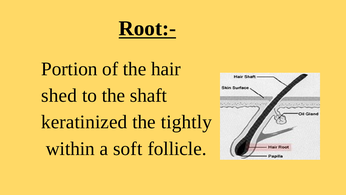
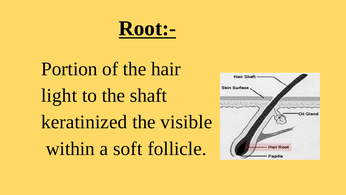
shed: shed -> light
tightly: tightly -> visible
